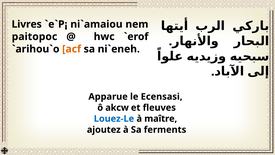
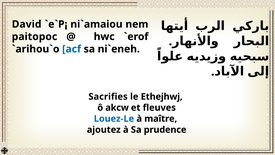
Livres: Livres -> David
acf colour: orange -> blue
Apparue: Apparue -> Sacrifies
Ecensasi: Ecensasi -> Ethejhwj
ferments: ferments -> prudence
